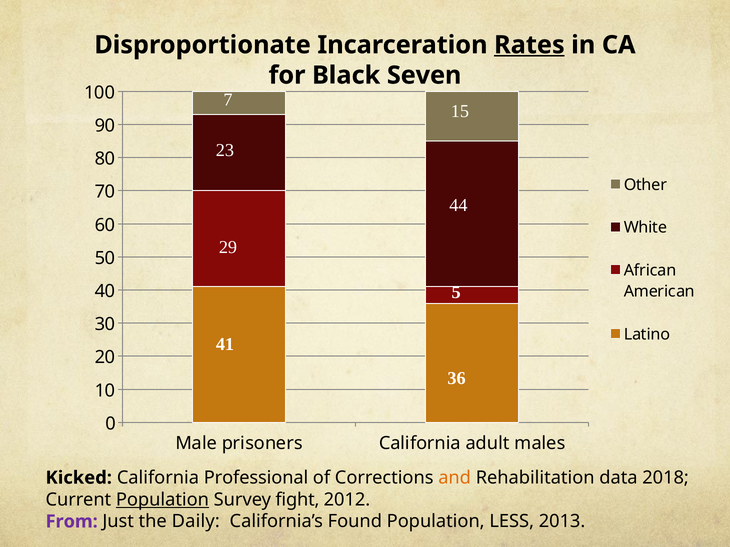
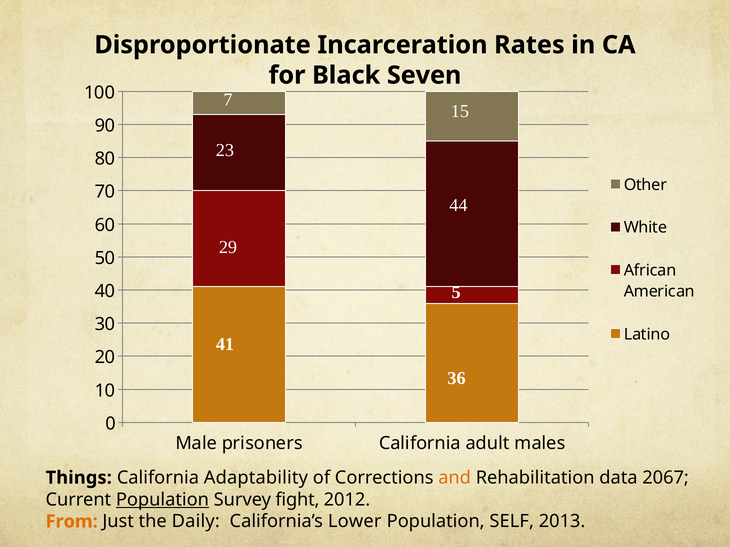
Rates underline: present -> none
Kicked: Kicked -> Things
Professional: Professional -> Adaptability
2018: 2018 -> 2067
From colour: purple -> orange
Found: Found -> Lower
LESS: LESS -> SELF
